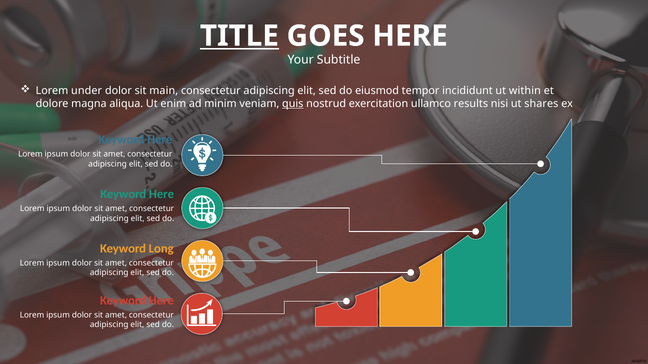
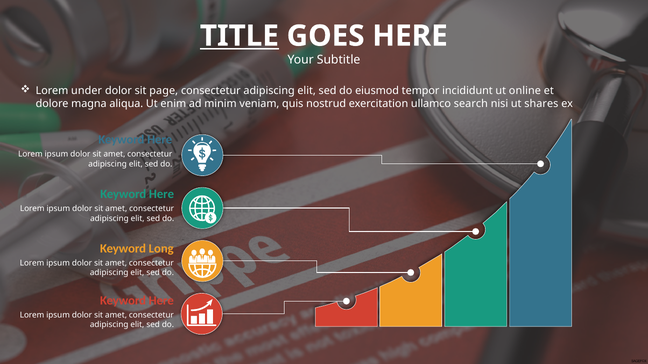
main: main -> page
within: within -> online
quis underline: present -> none
results: results -> search
